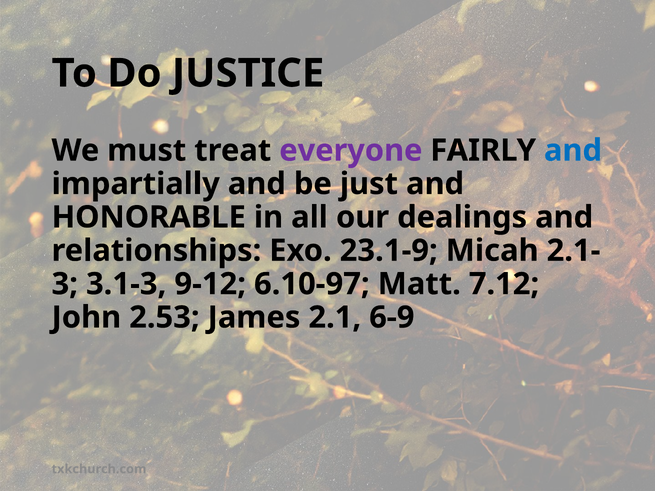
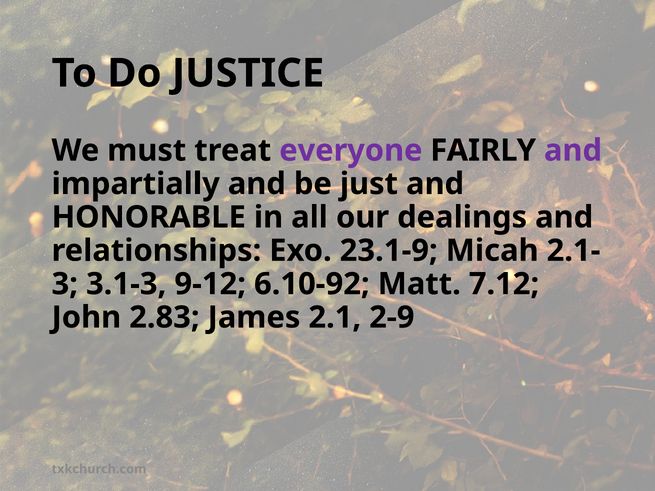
and at (573, 151) colour: blue -> purple
6.10-97: 6.10-97 -> 6.10-92
2.53: 2.53 -> 2.83
6-9: 6-9 -> 2-9
